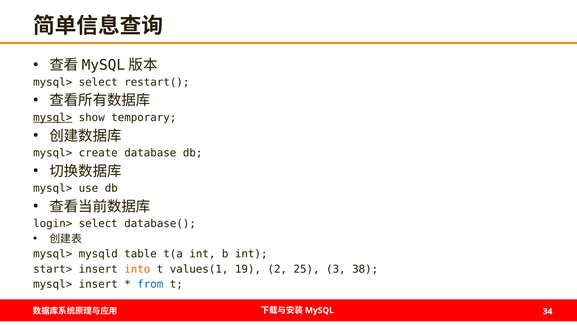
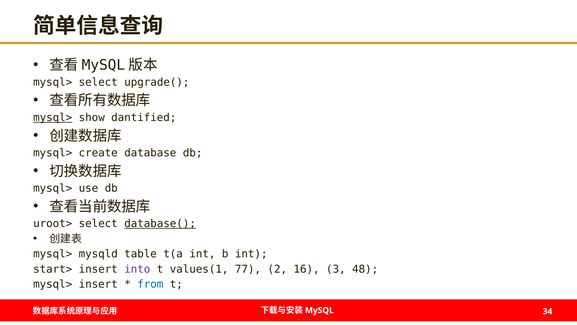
restart(: restart( -> upgrade(
temporary: temporary -> dantified
login>: login> -> uroot>
database( underline: none -> present
into colour: orange -> purple
19: 19 -> 77
25: 25 -> 16
38: 38 -> 48
